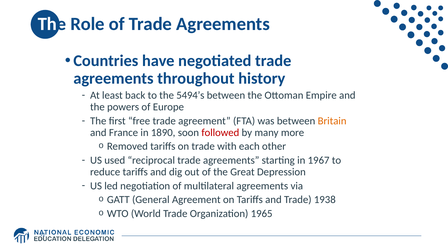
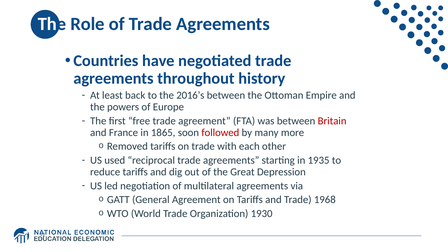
5494’s: 5494’s -> 2016’s
Britain colour: orange -> red
1890: 1890 -> 1865
1967: 1967 -> 1935
1938: 1938 -> 1968
1965: 1965 -> 1930
